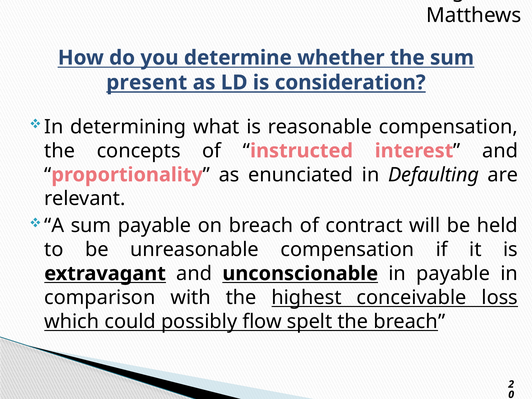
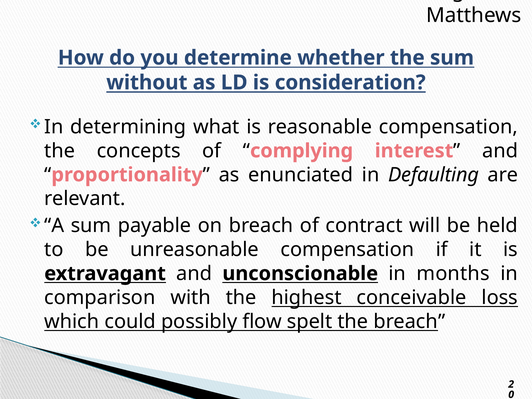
present: present -> without
instructed: instructed -> complying
in payable: payable -> months
